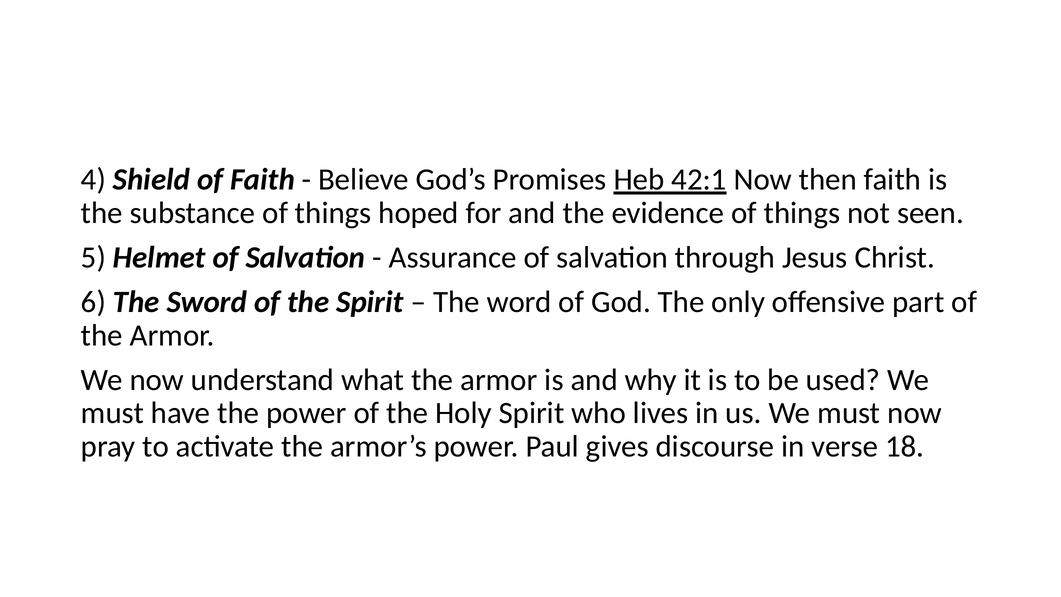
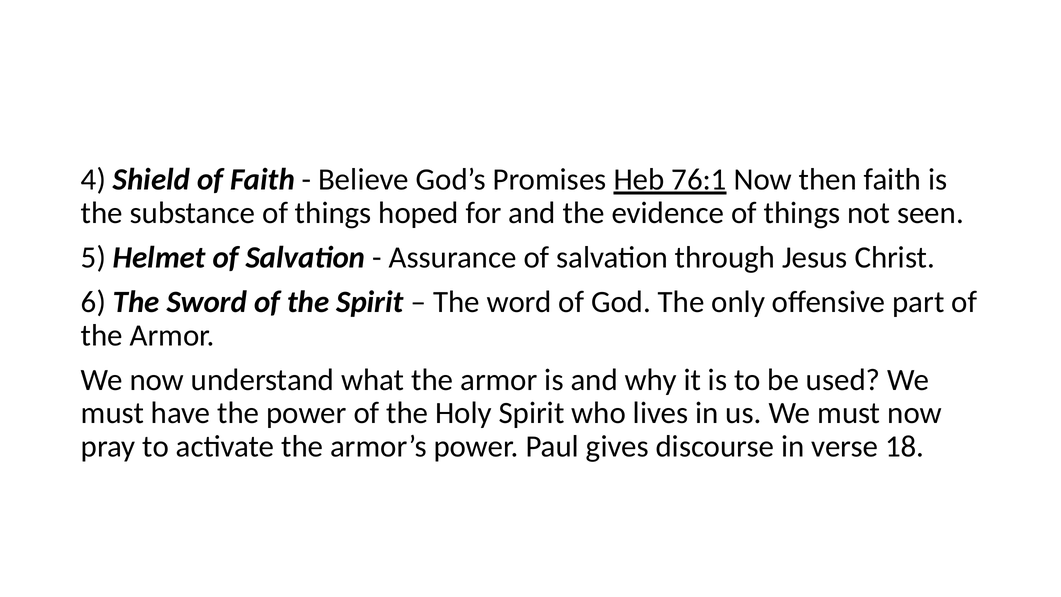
42:1: 42:1 -> 76:1
